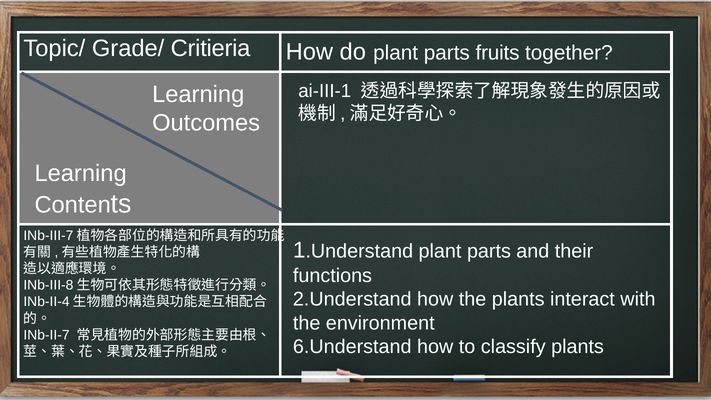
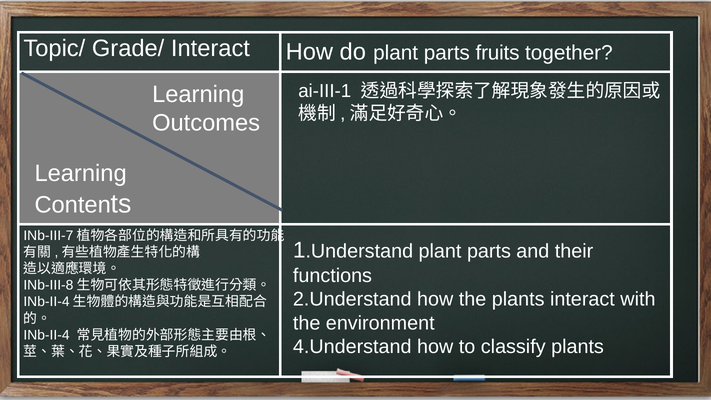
Grade/ Critieria: Critieria -> Interact
INb-II-7: INb-II-7 -> INb-II-4
6.Understand: 6.Understand -> 4.Understand
